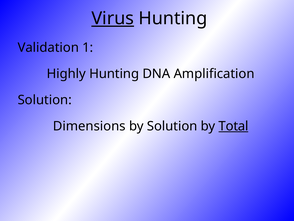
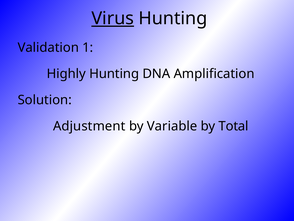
Dimensions: Dimensions -> Adjustment
by Solution: Solution -> Variable
Total underline: present -> none
